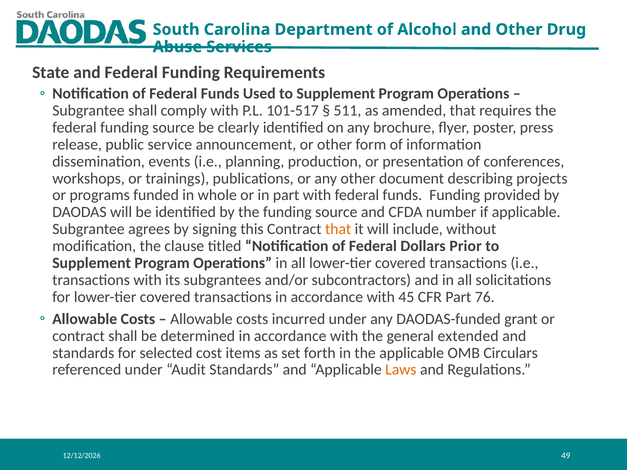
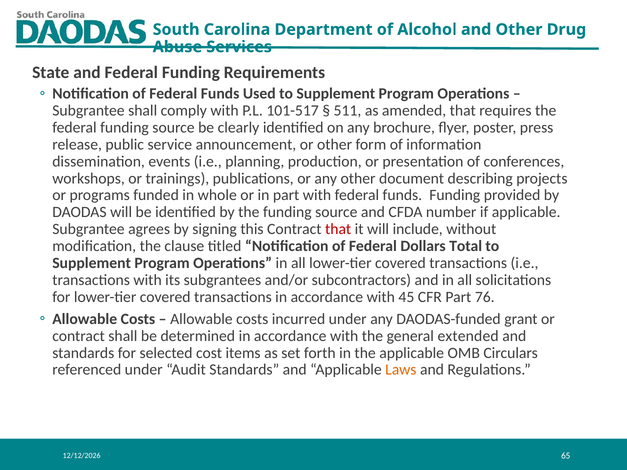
that at (338, 229) colour: orange -> red
Prior: Prior -> Total
49: 49 -> 65
